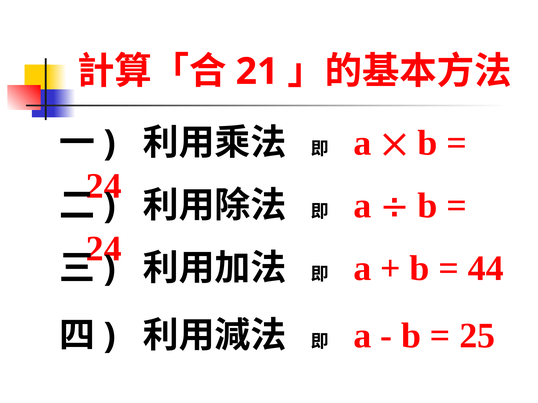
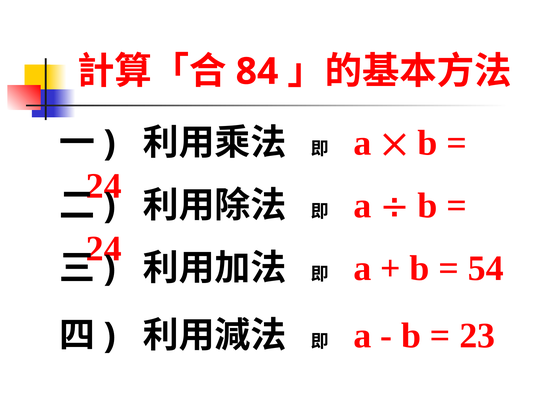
21: 21 -> 84
44: 44 -> 54
25: 25 -> 23
